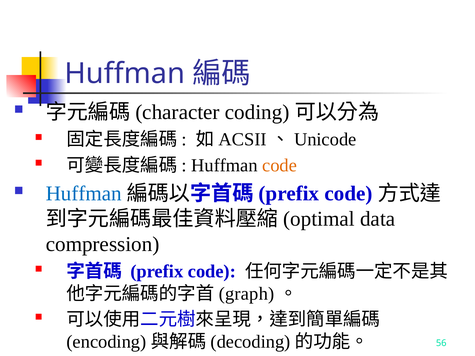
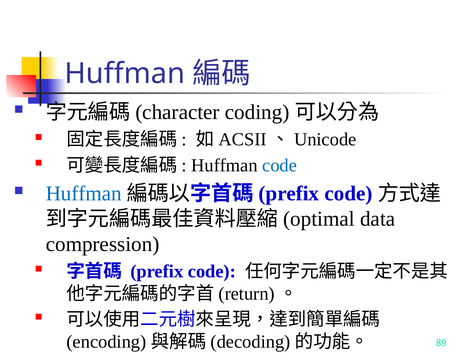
code at (280, 166) colour: orange -> blue
graph: graph -> return
56: 56 -> 89
